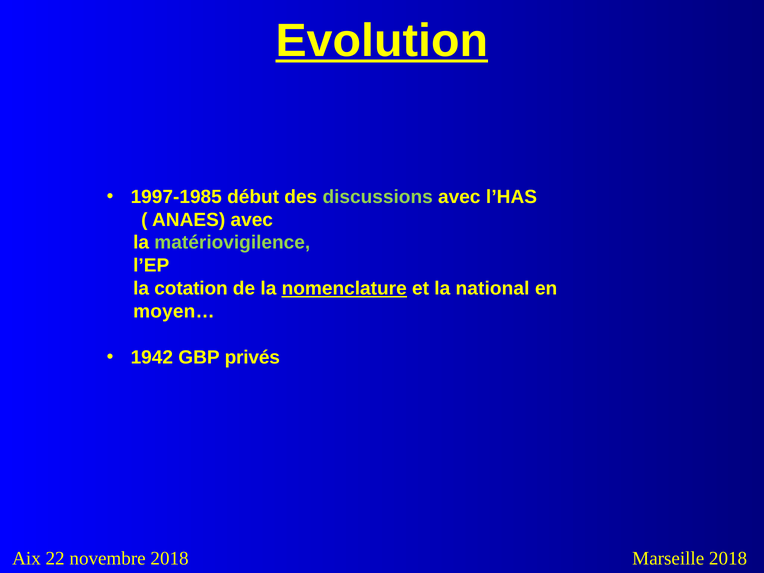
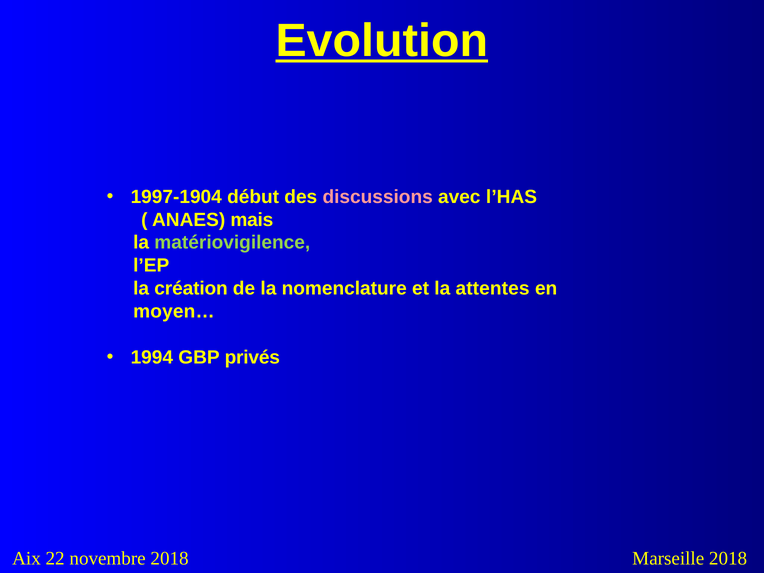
1997-1985: 1997-1985 -> 1997-1904
discussions colour: light green -> pink
ANAES avec: avec -> mais
cotation: cotation -> création
nomenclature underline: present -> none
national: national -> attentes
1942: 1942 -> 1994
